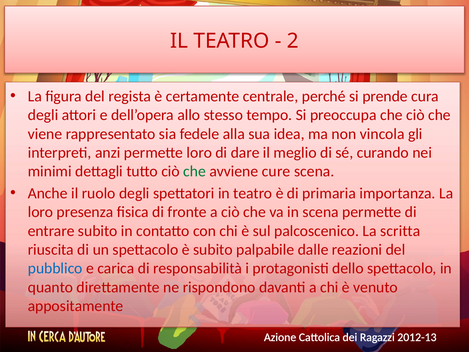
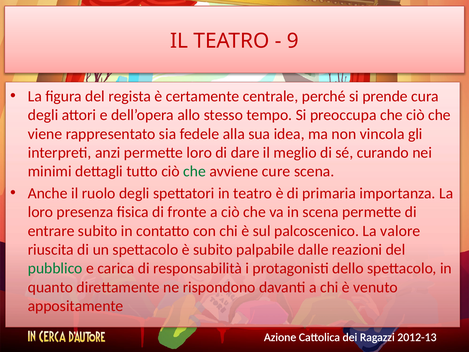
2: 2 -> 9
scritta: scritta -> valore
pubblico colour: blue -> green
